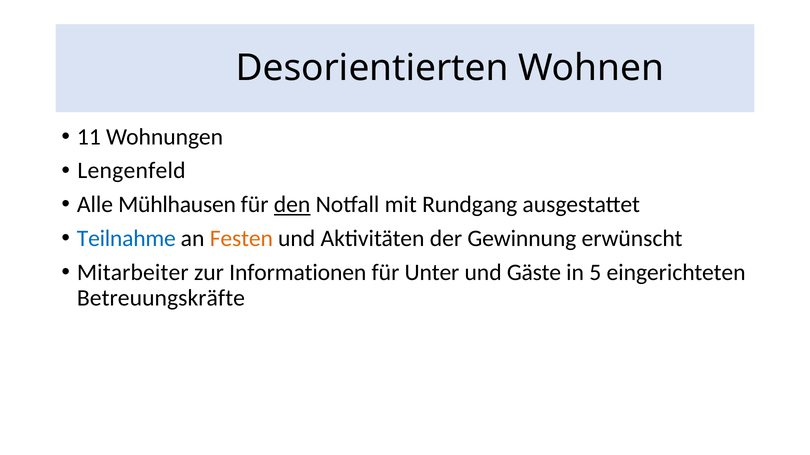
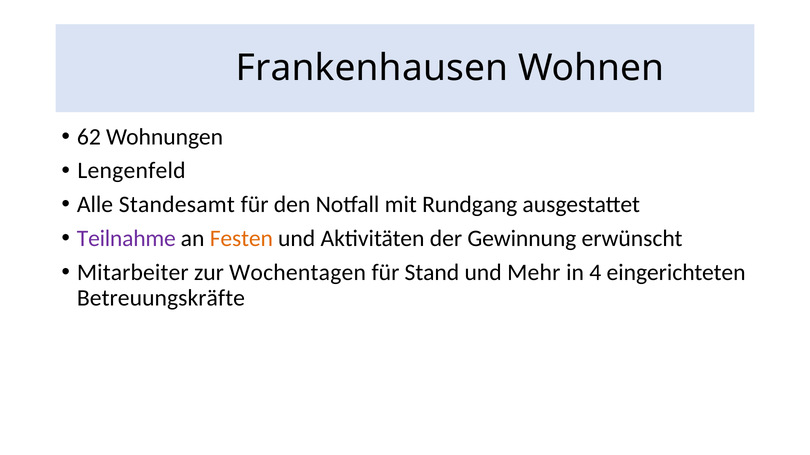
Desorientierten: Desorientierten -> Frankenhausen
11: 11 -> 62
Mühlhausen: Mühlhausen -> Standesamt
den underline: present -> none
Teilnahme colour: blue -> purple
Informationen: Informationen -> Wochentagen
Unter: Unter -> Stand
Gäste: Gäste -> Mehr
5: 5 -> 4
